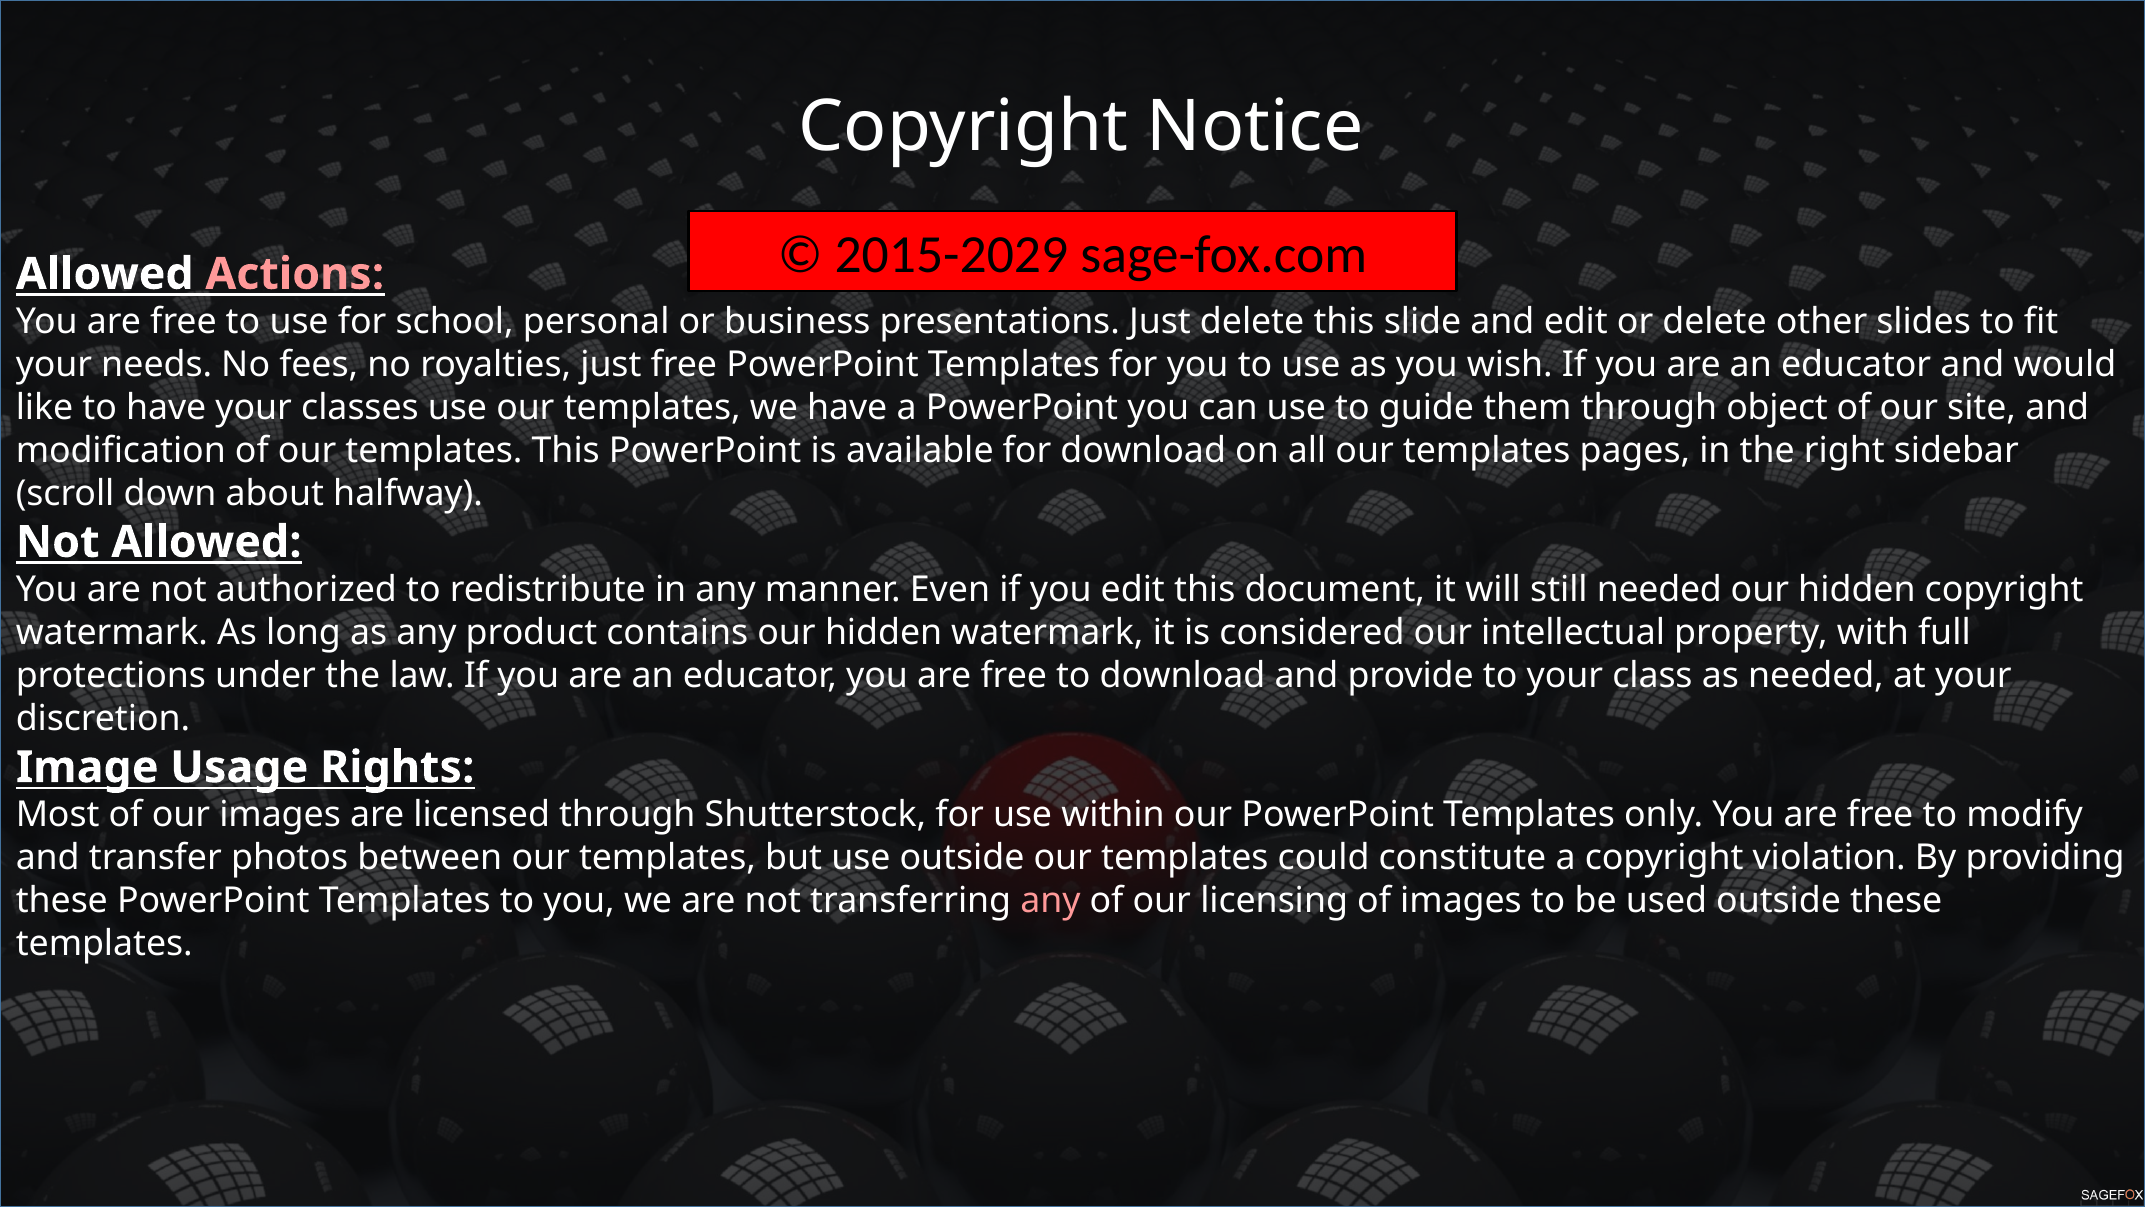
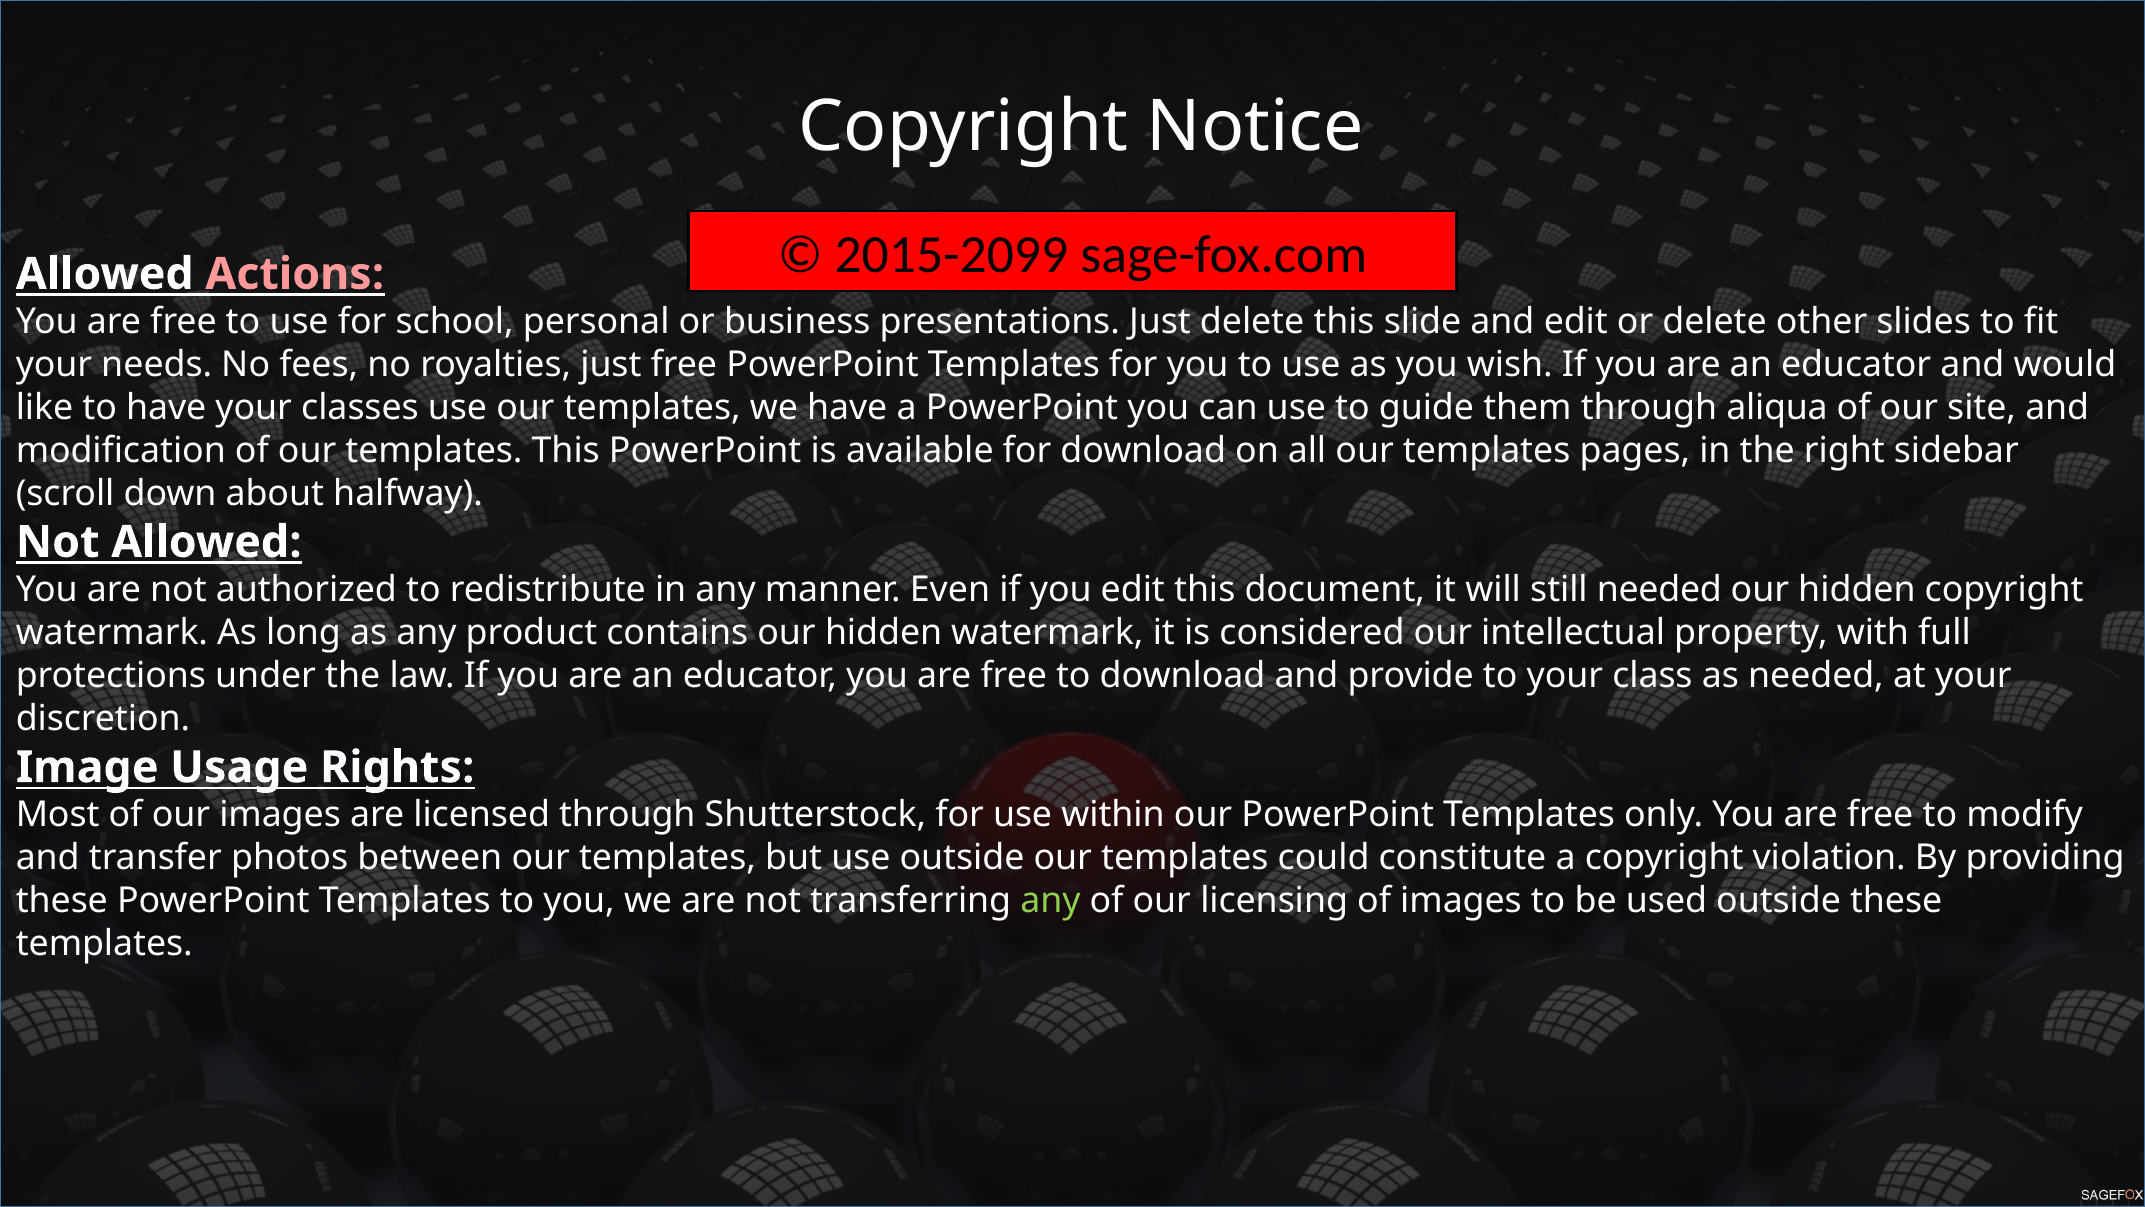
2015-2029: 2015-2029 -> 2015-2099
object: object -> aliqua
any at (1051, 901) colour: pink -> light green
